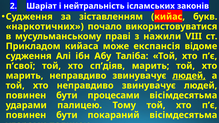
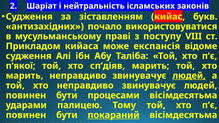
наркотичних: наркотичних -> антизахідних
нажили: нажили -> поступу
п’свої: п’свої -> п’якої
покараний underline: none -> present
